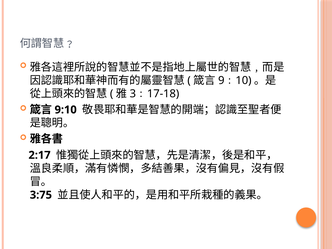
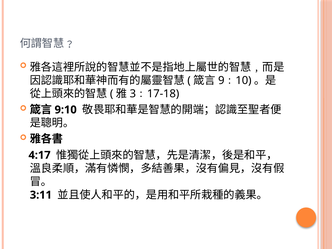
2:17: 2:17 -> 4:17
3:75: 3:75 -> 3:11
